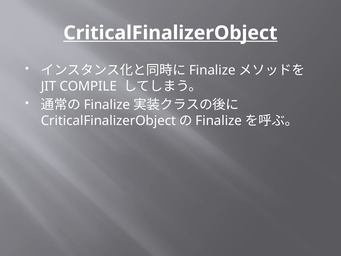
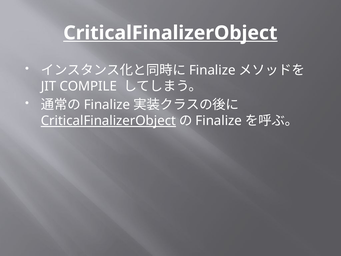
CriticalFinalizerObject at (108, 121) underline: none -> present
